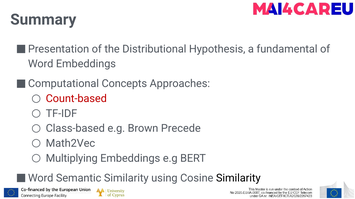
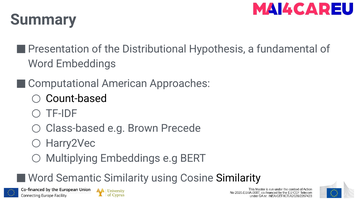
Concepts: Concepts -> American
Count-based colour: red -> black
Math2Vec: Math2Vec -> Harry2Vec
